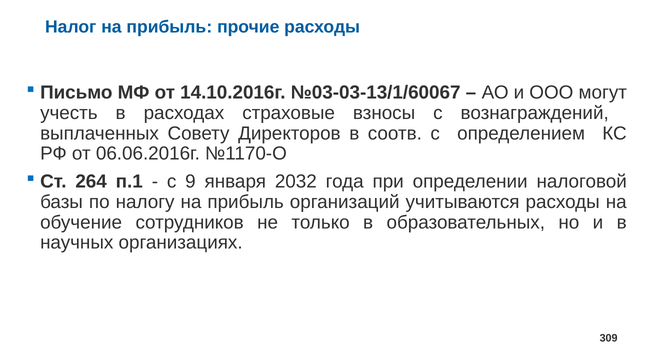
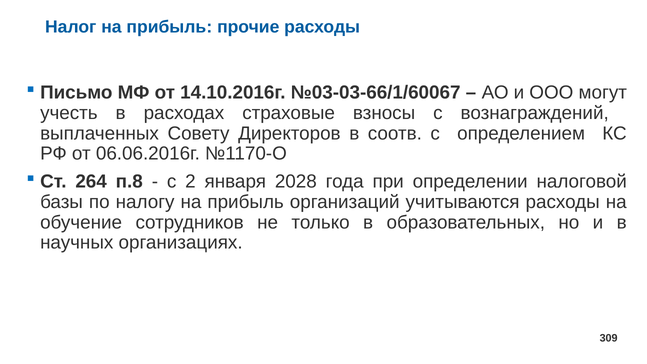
№03-03-13/1/60067: №03-03-13/1/60067 -> №03-03-66/1/60067
п.1: п.1 -> п.8
9: 9 -> 2
2032: 2032 -> 2028
